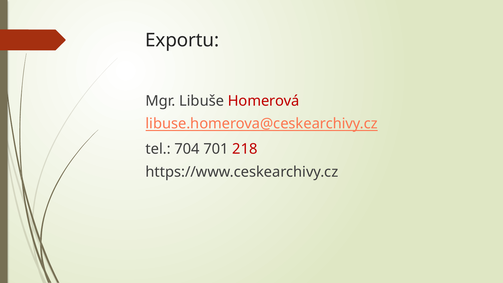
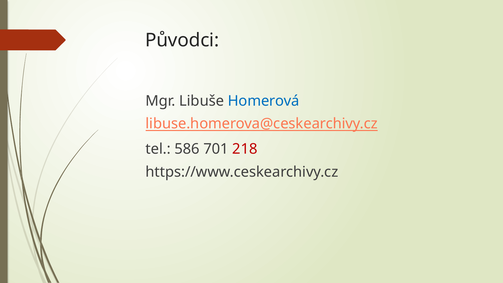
Exportu: Exportu -> Původci
Homerová colour: red -> blue
704: 704 -> 586
